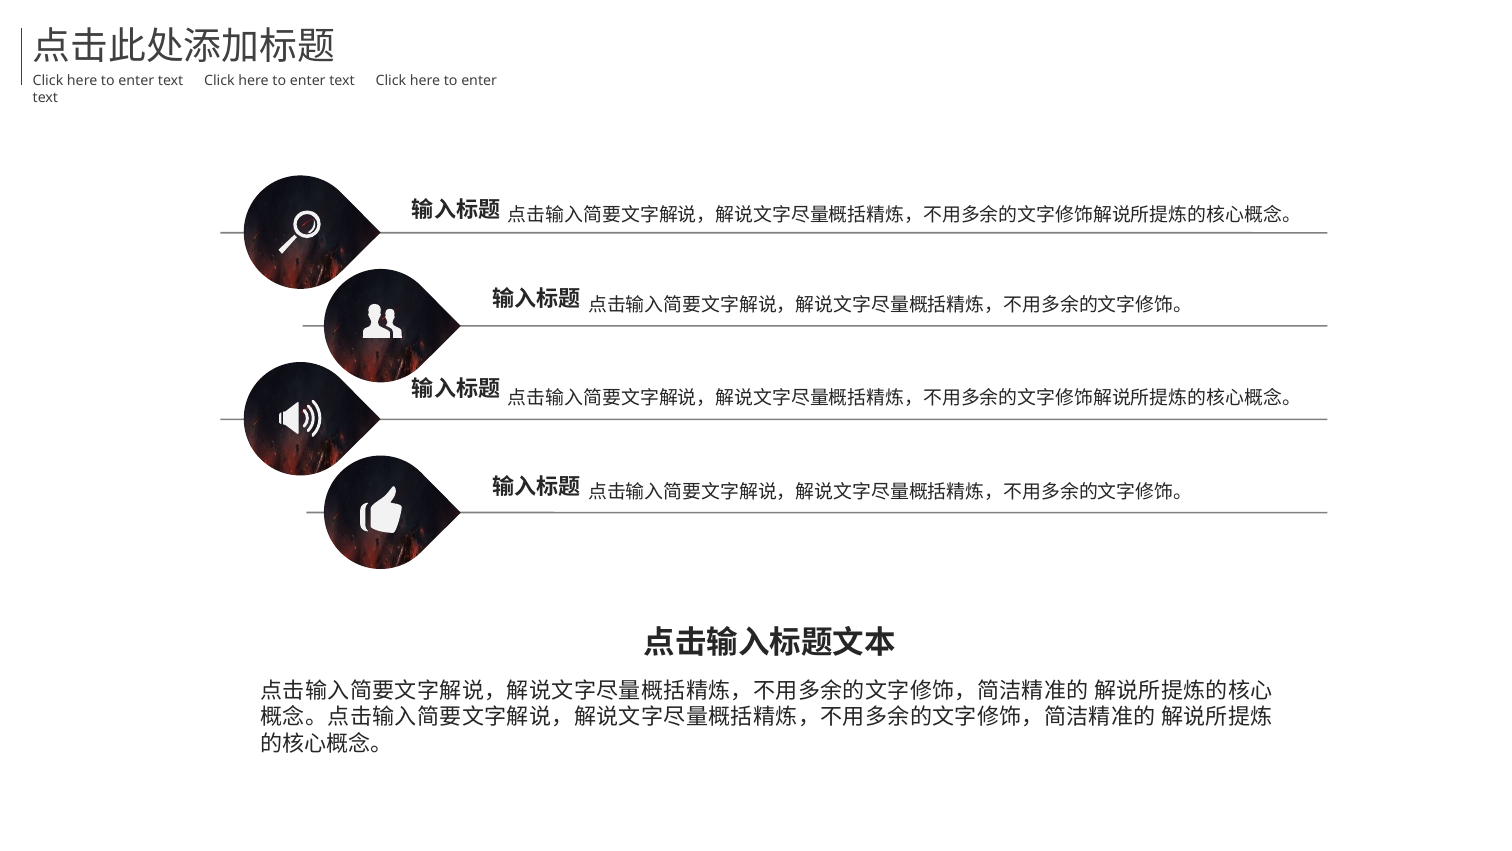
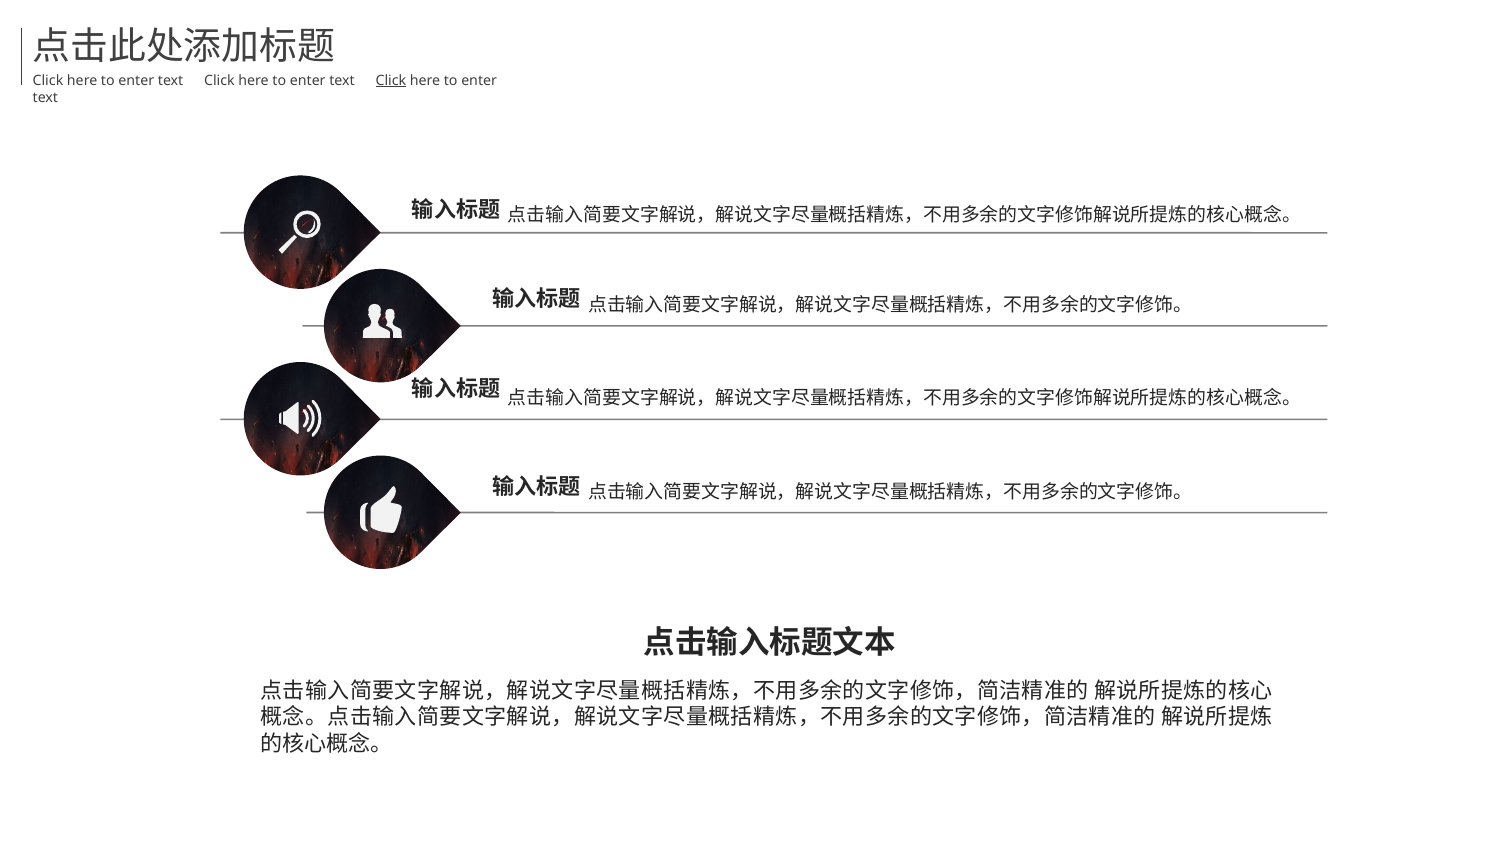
Click at (391, 80) underline: none -> present
